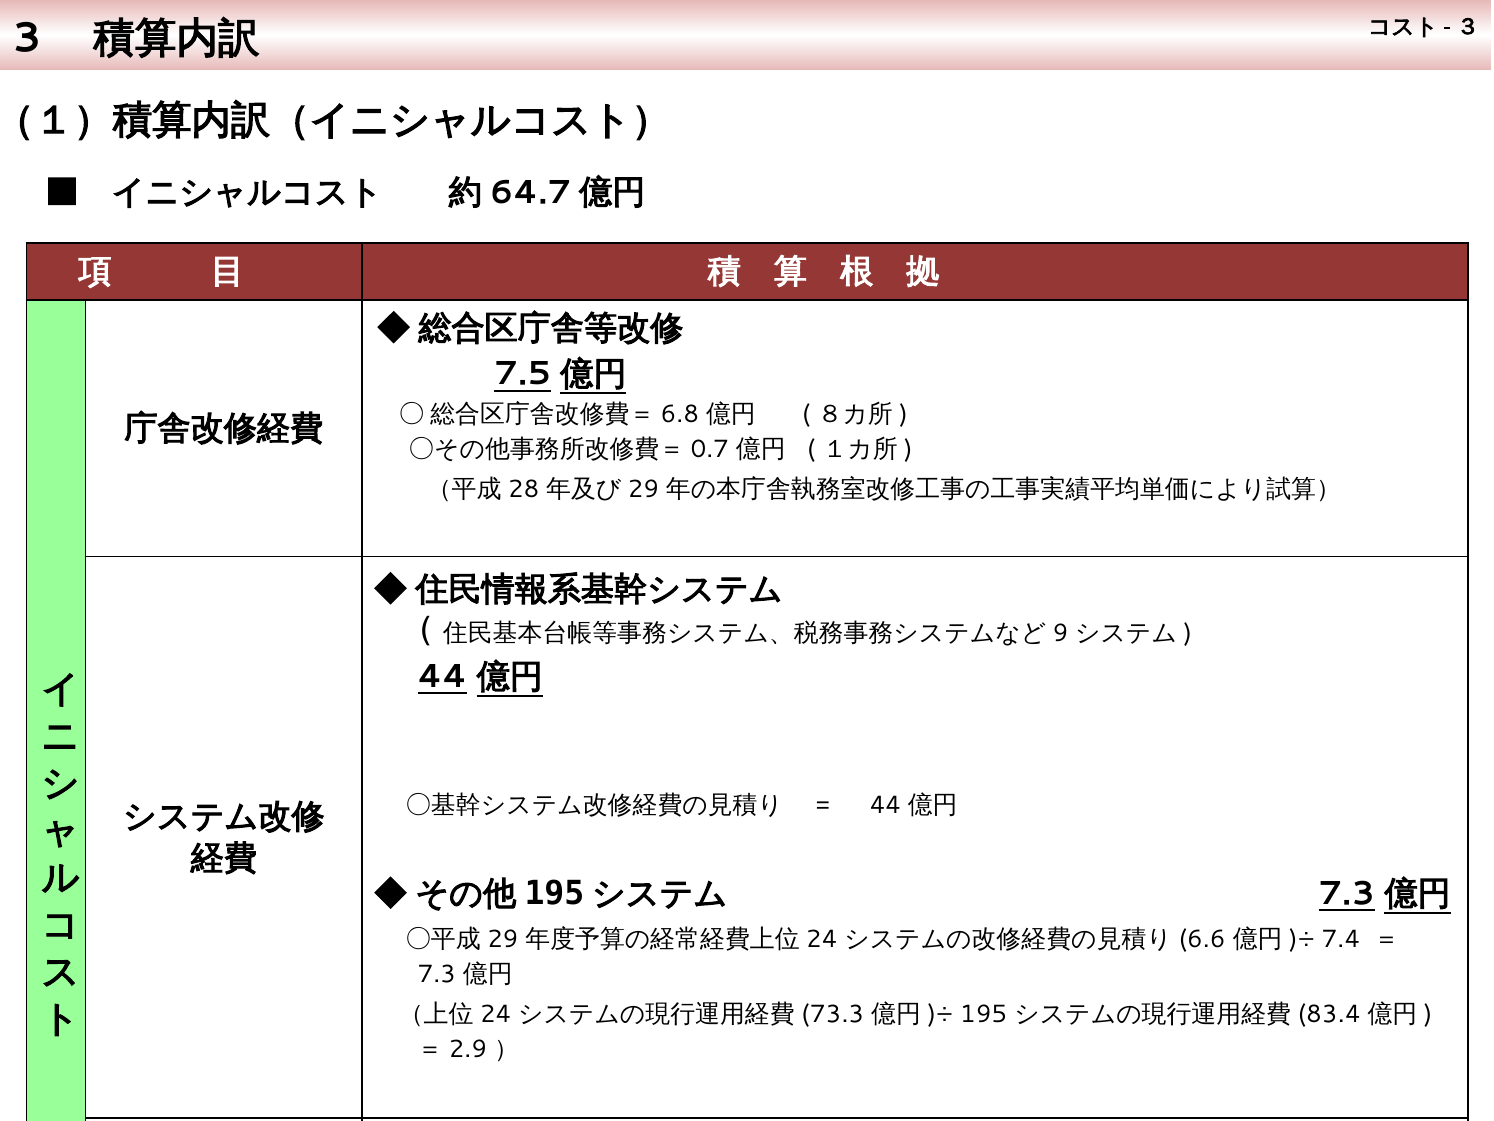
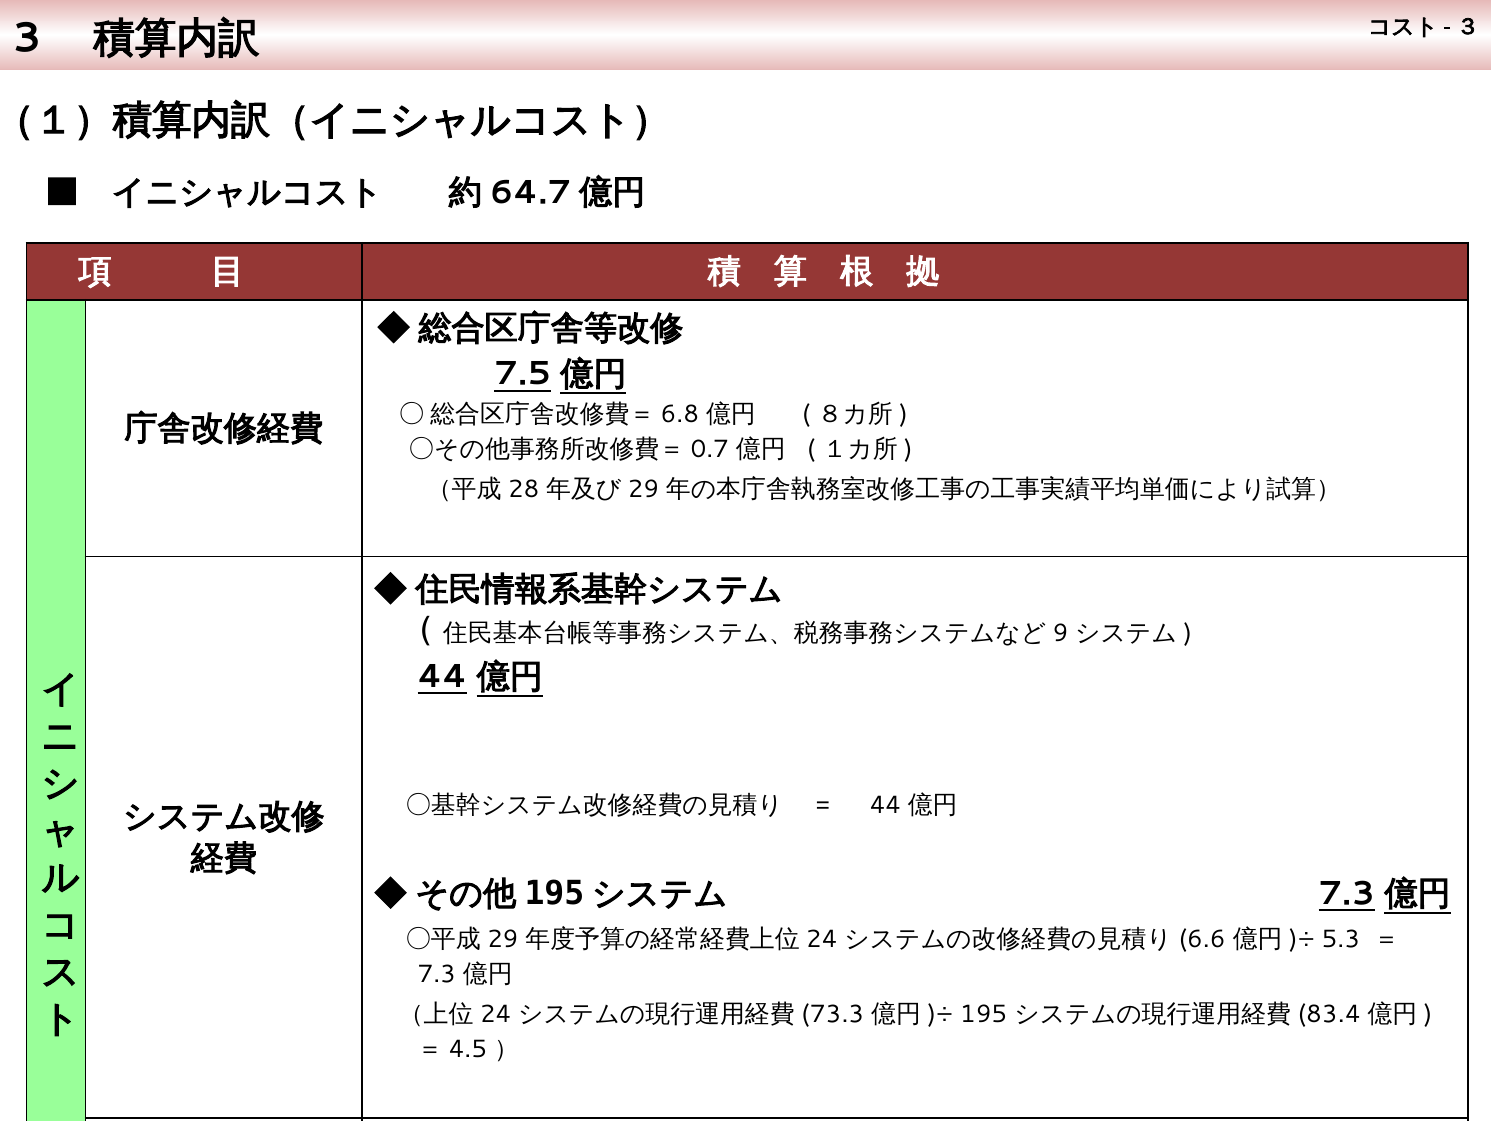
7.4: 7.4 -> 5.3
2.9: 2.9 -> 4.5
